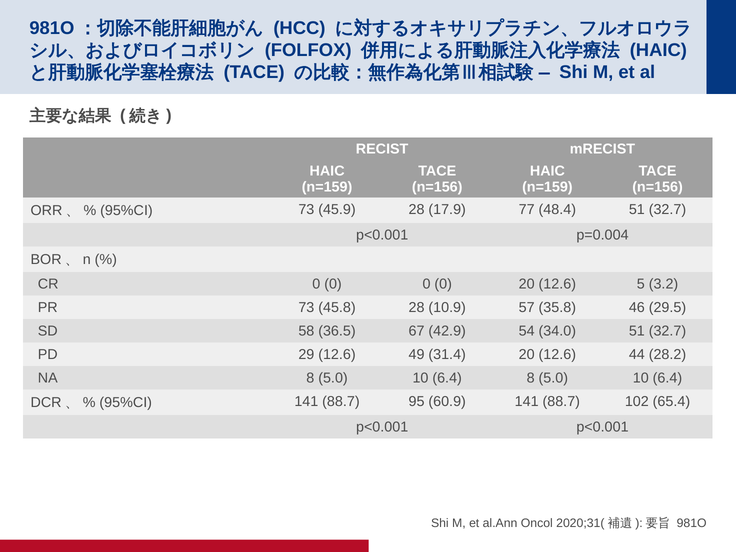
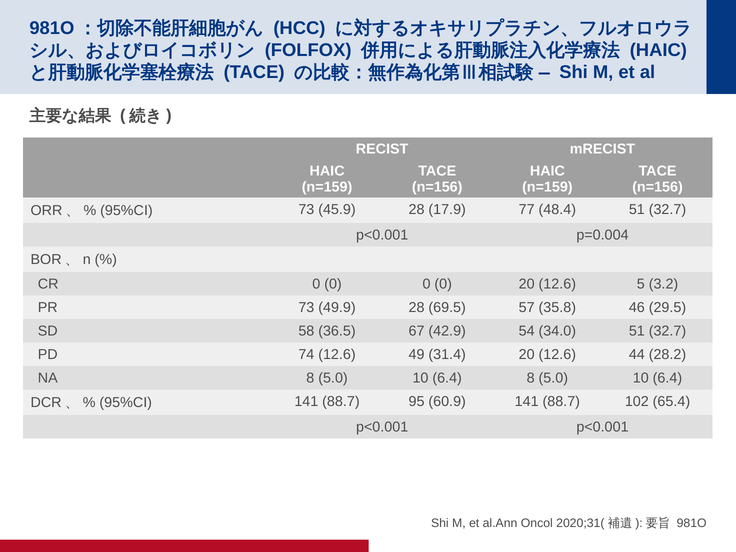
45.8: 45.8 -> 49.9
10.9: 10.9 -> 69.5
29: 29 -> 74
